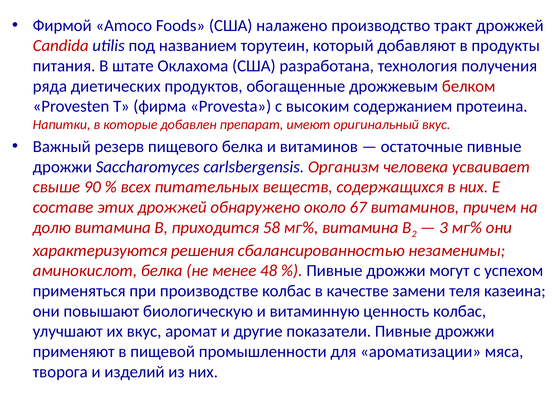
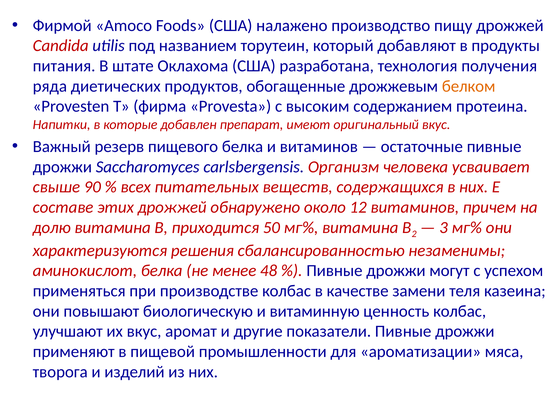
тракт: тракт -> пищу
белком colour: red -> orange
67: 67 -> 12
58: 58 -> 50
